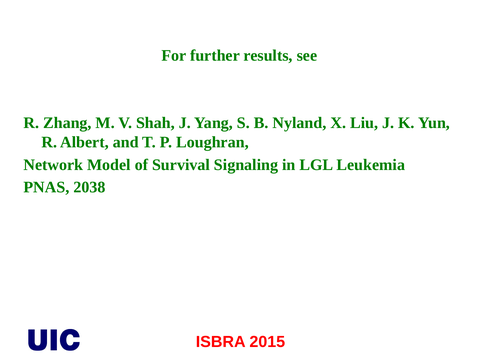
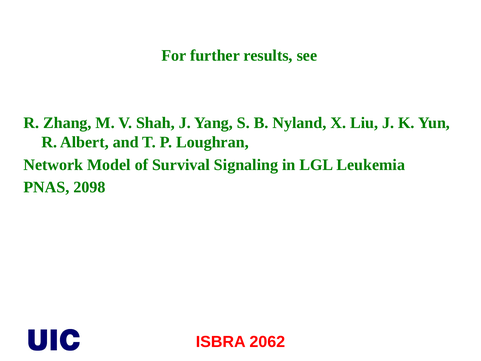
2038: 2038 -> 2098
2015: 2015 -> 2062
